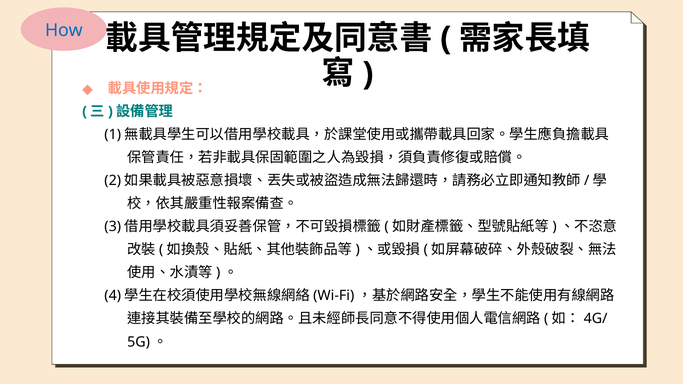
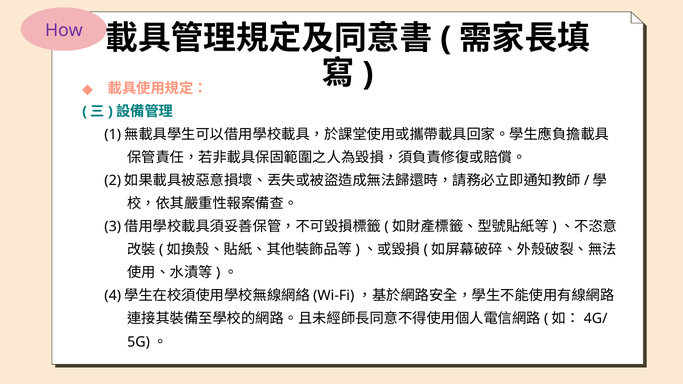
How colour: blue -> purple
